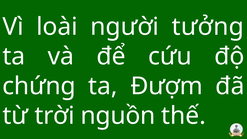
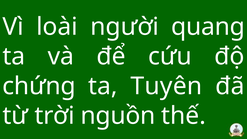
tưởng: tưởng -> quang
Đượm: Đượm -> Tuyên
